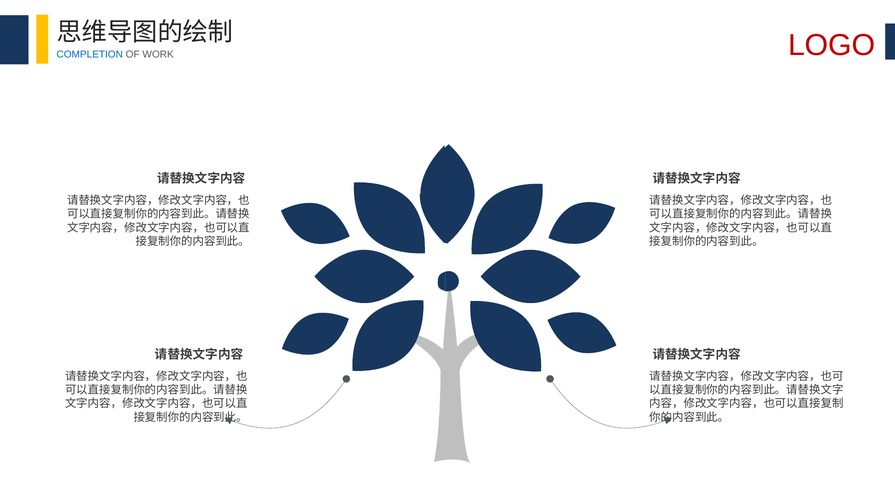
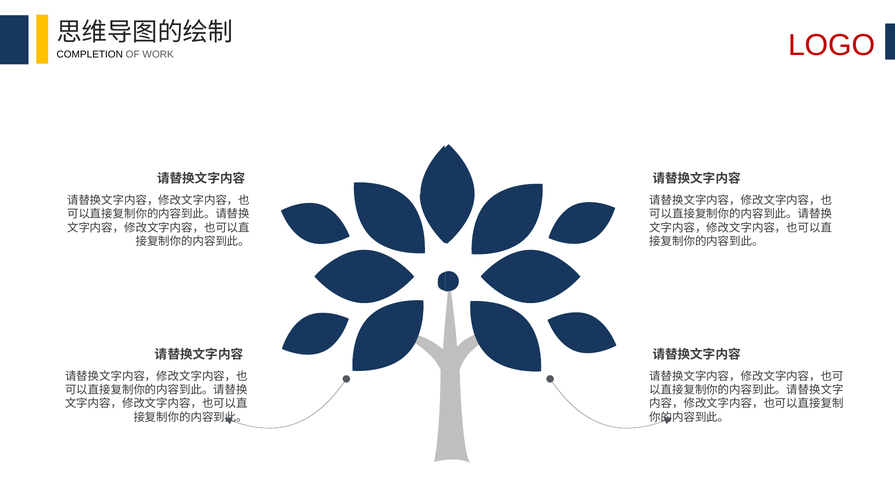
COMPLETION colour: blue -> black
